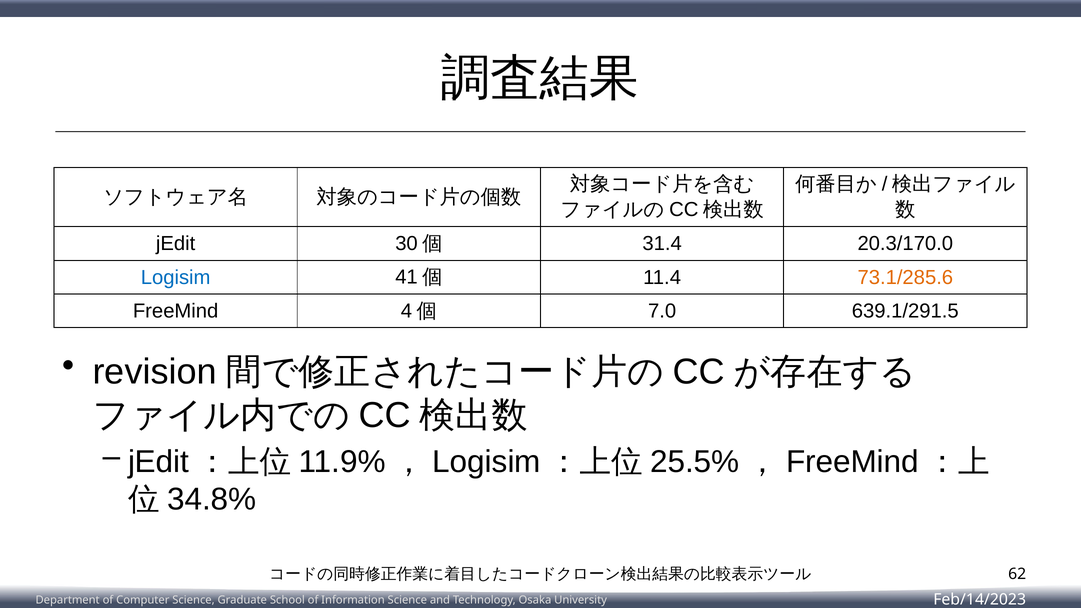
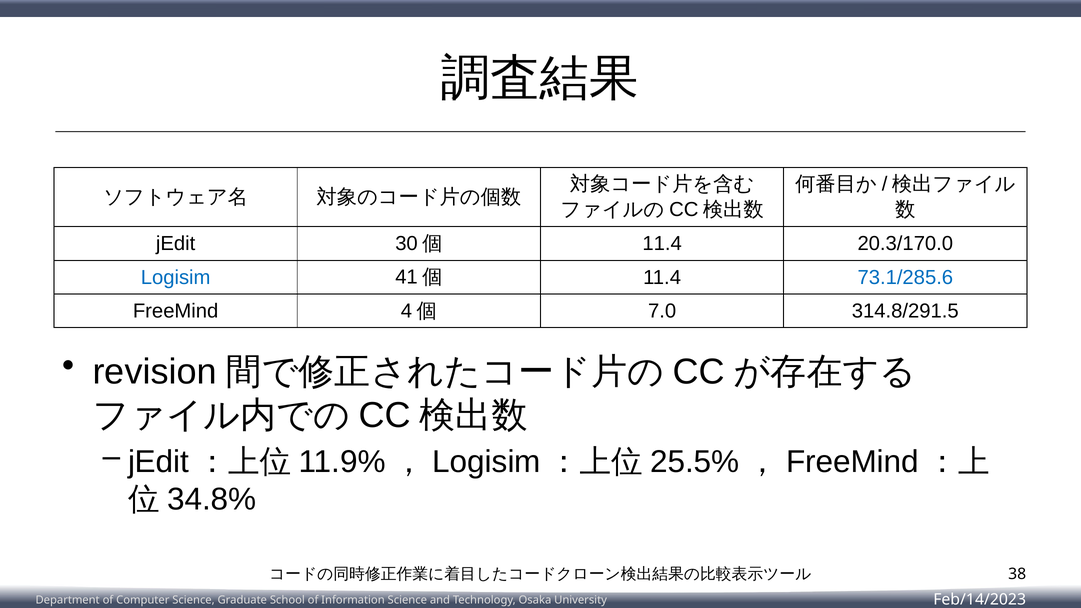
31.4 at (662, 244): 31.4 -> 11.4
73.1/285.6 colour: orange -> blue
639.1/291.5: 639.1/291.5 -> 314.8/291.5
62: 62 -> 38
